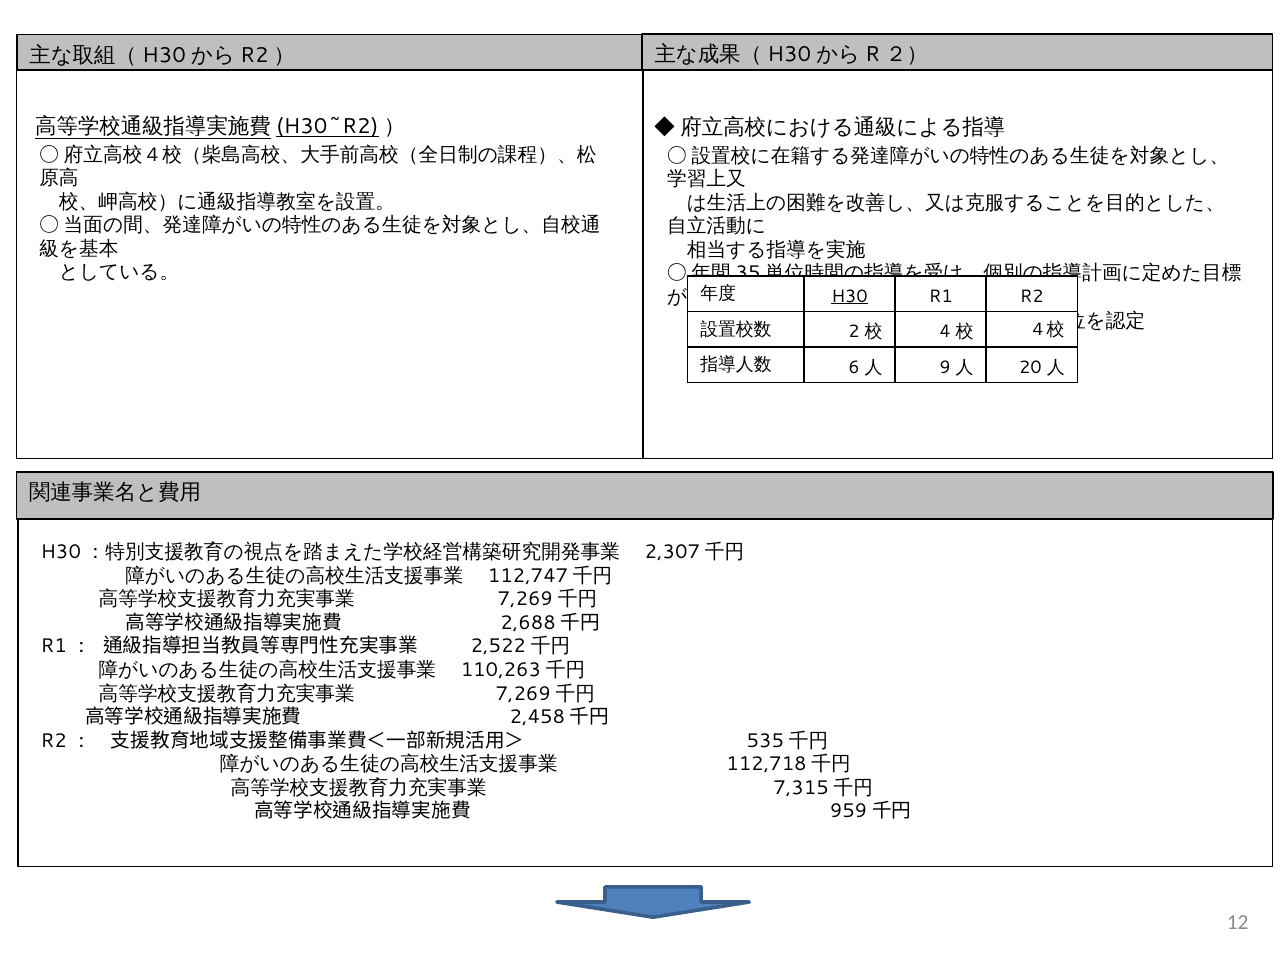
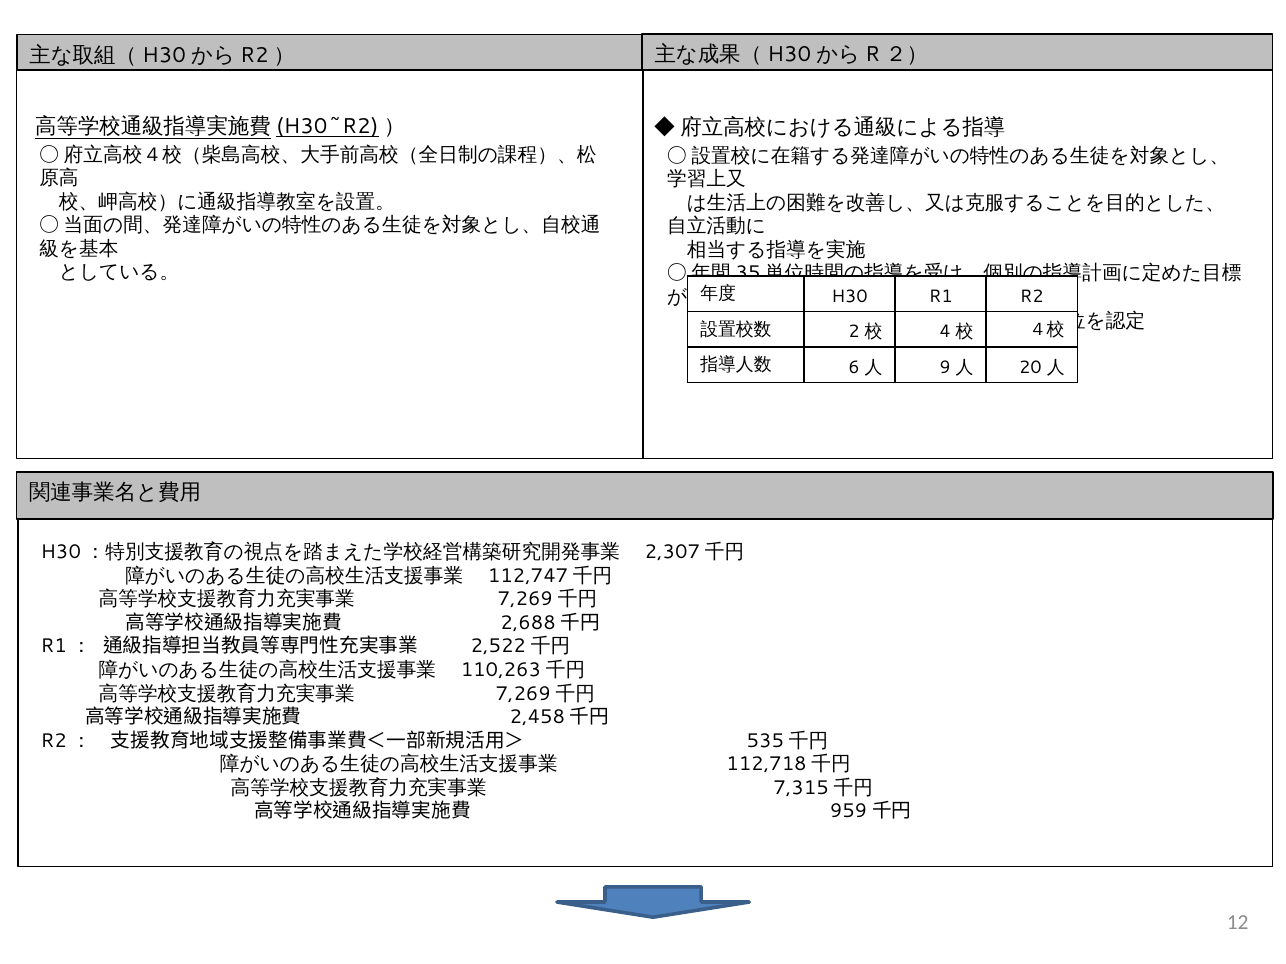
H30 underline: present -> none
